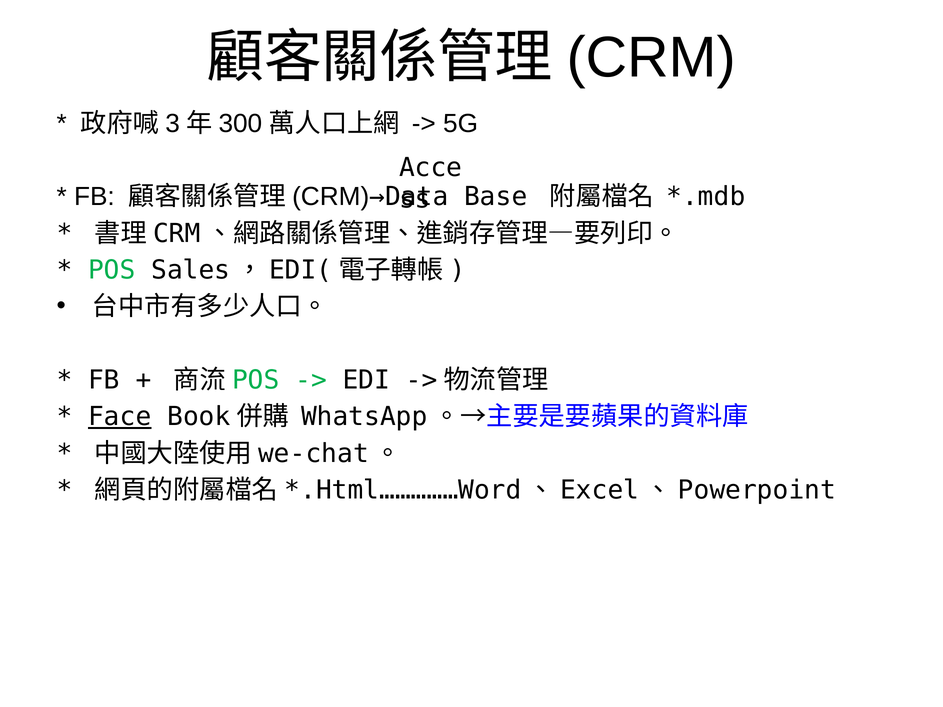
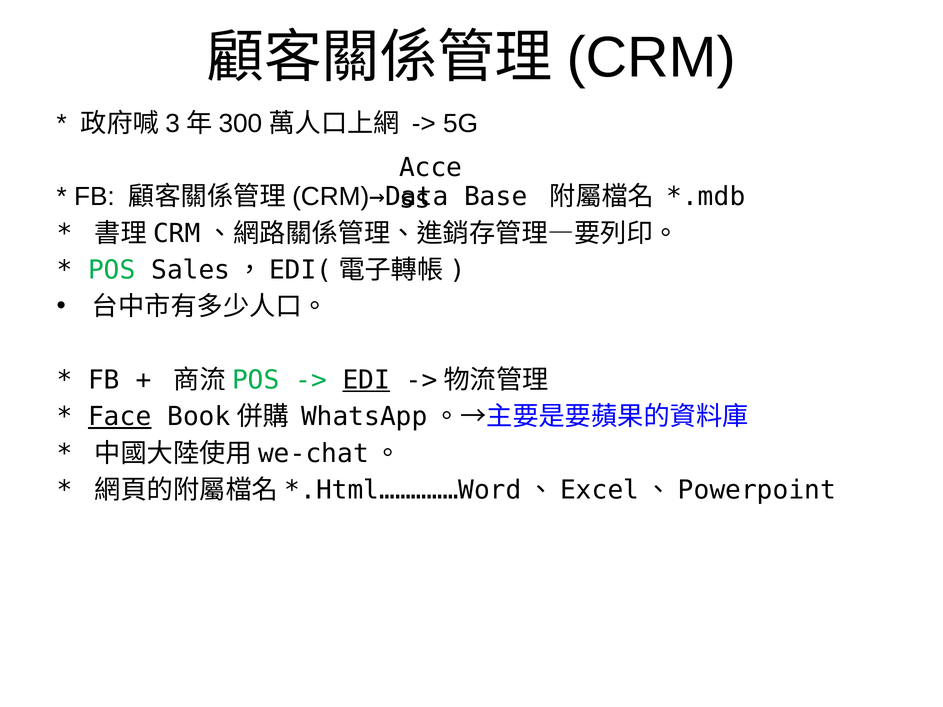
EDI underline: none -> present
